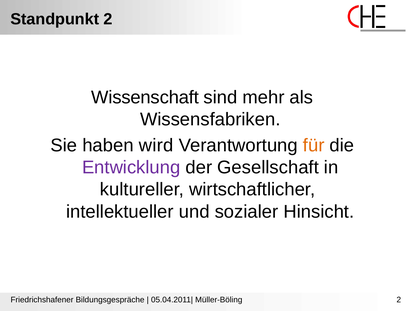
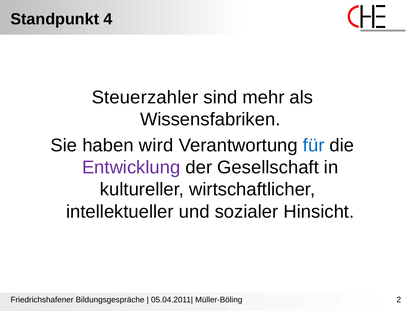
Standpunkt 2: 2 -> 4
Wissenschaft: Wissenschaft -> Steuerzahler
für colour: orange -> blue
